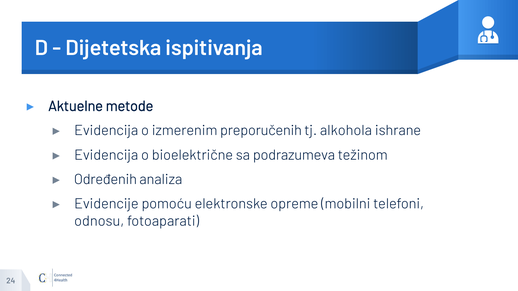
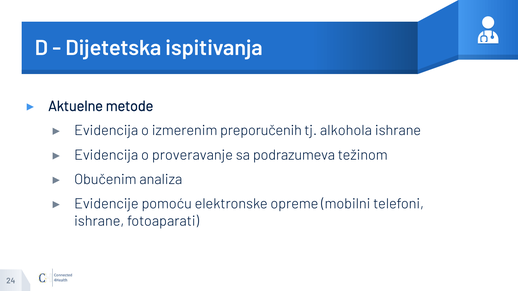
bioelektrične: bioelektrične -> proveravanje
Određenih: Određenih -> Obučenim
odnosu at (99, 221): odnosu -> ishrane
